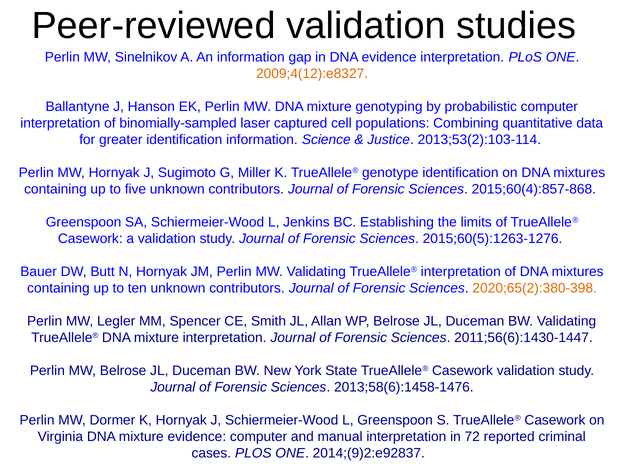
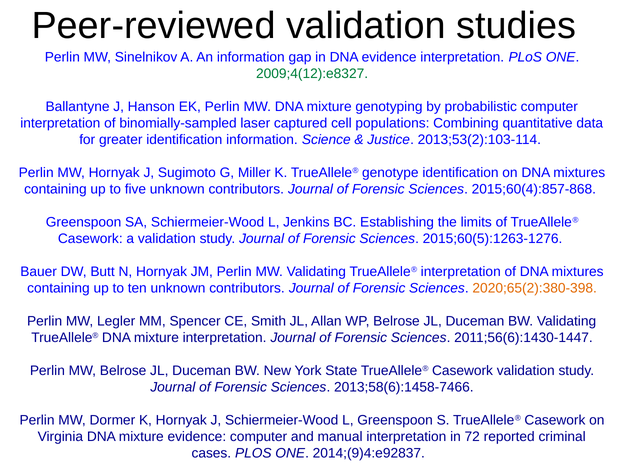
2009;4(12):e8327 colour: orange -> green
2013;58(6):1458-1476: 2013;58(6):1458-1476 -> 2013;58(6):1458-7466
2014;(9)2:e92837: 2014;(9)2:e92837 -> 2014;(9)4:e92837
